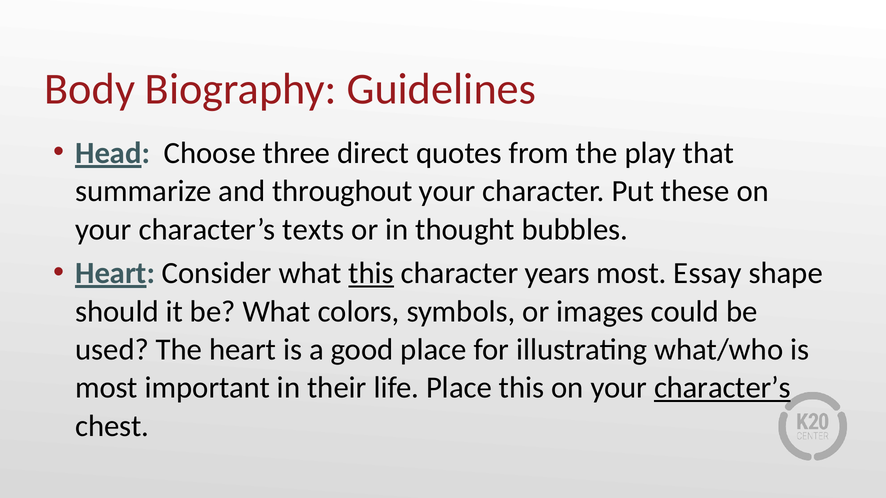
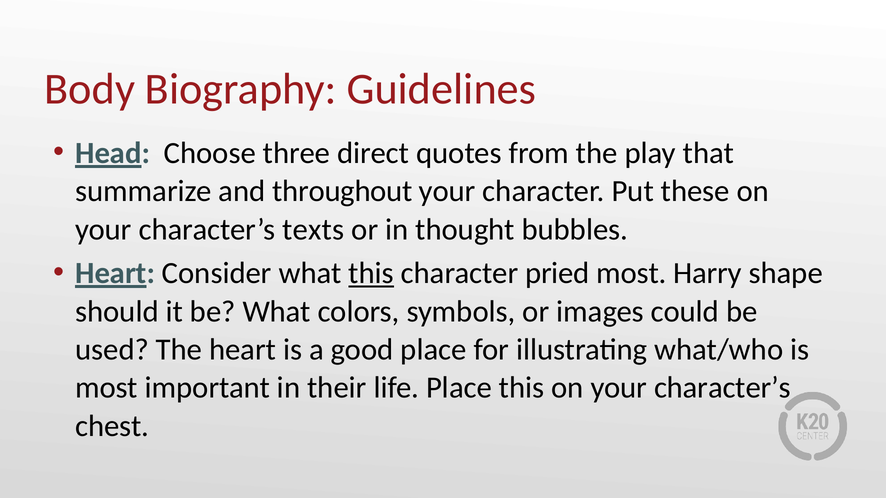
years: years -> pried
Essay: Essay -> Harry
character’s at (722, 388) underline: present -> none
